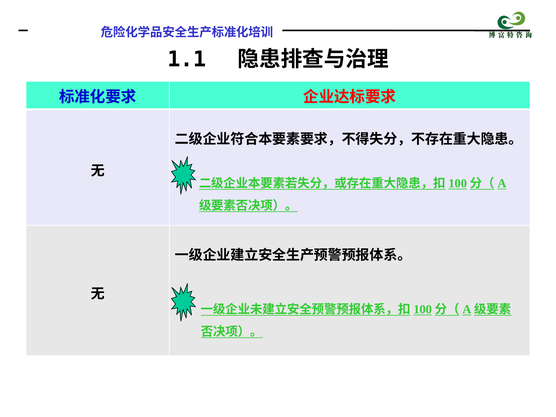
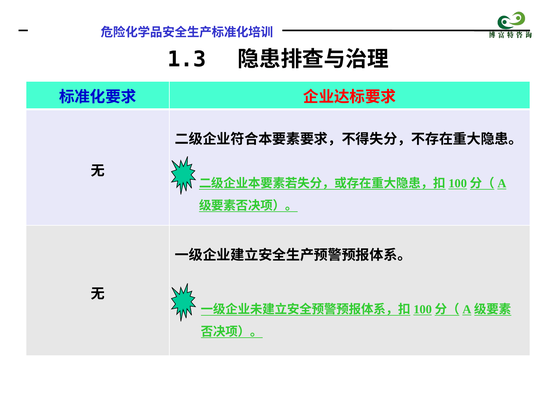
1.1: 1.1 -> 1.3
